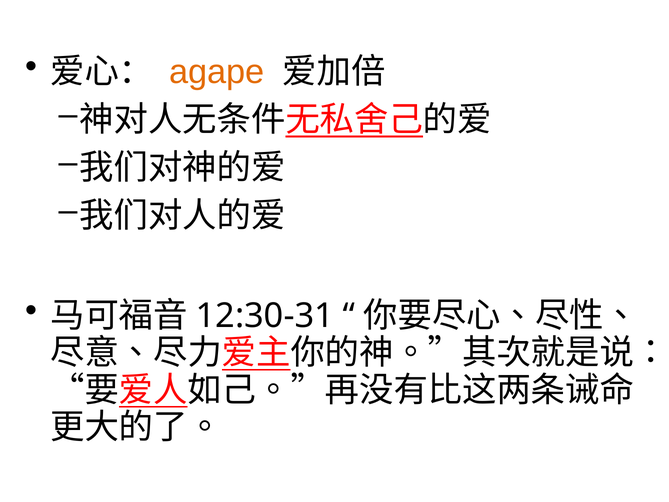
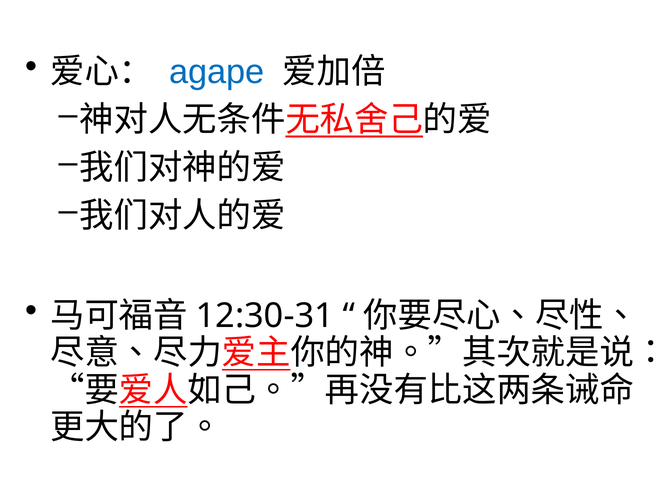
agape colour: orange -> blue
